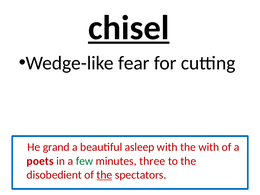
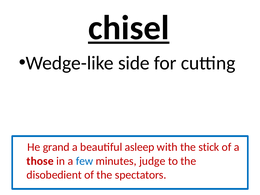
fear: fear -> side
the with: with -> stick
poets: poets -> those
few colour: green -> blue
three: three -> judge
the at (104, 175) underline: present -> none
